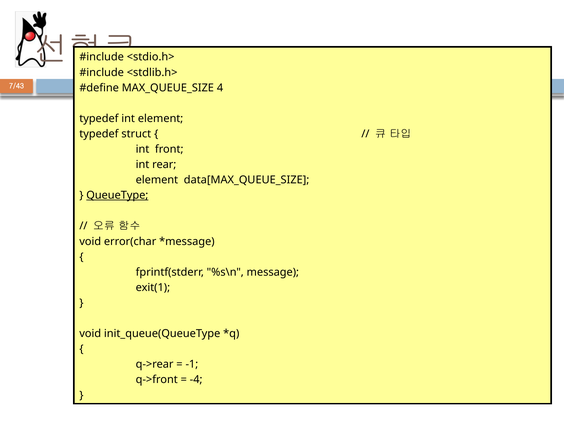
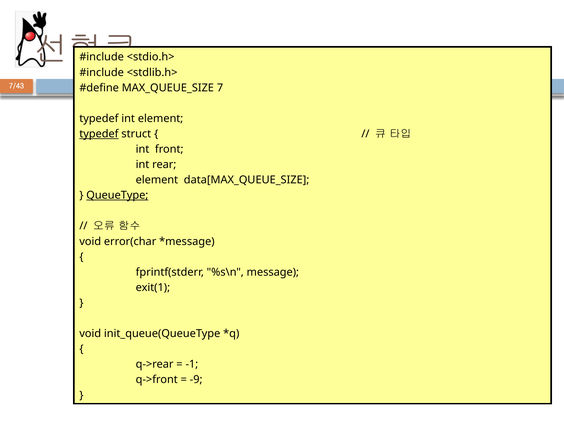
4: 4 -> 7
typedef at (99, 134) underline: none -> present
-4: -4 -> -9
